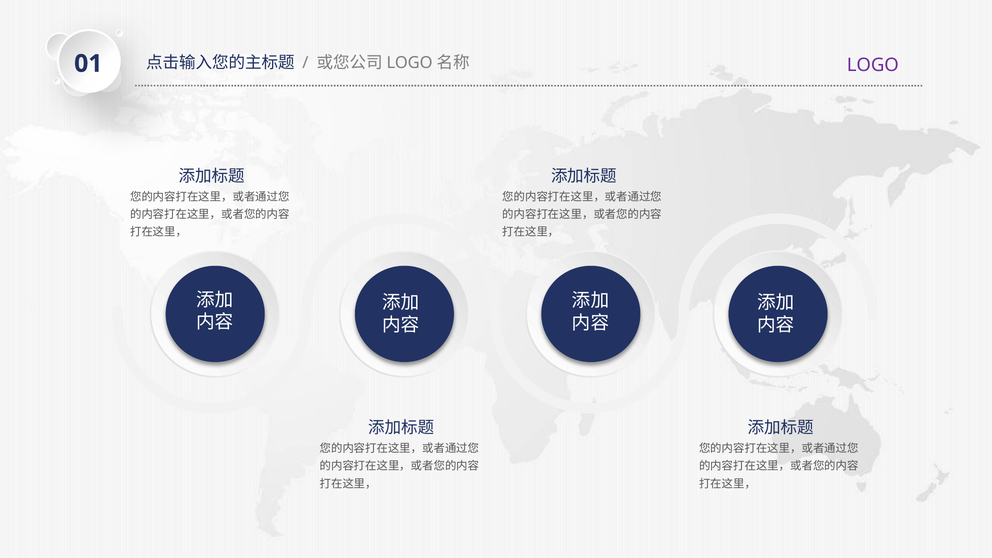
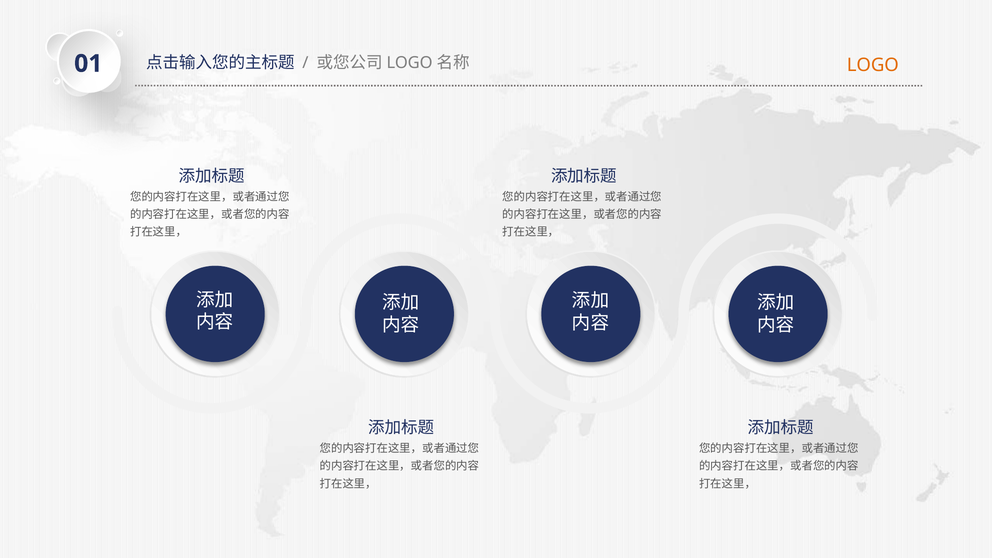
LOGO colour: purple -> orange
